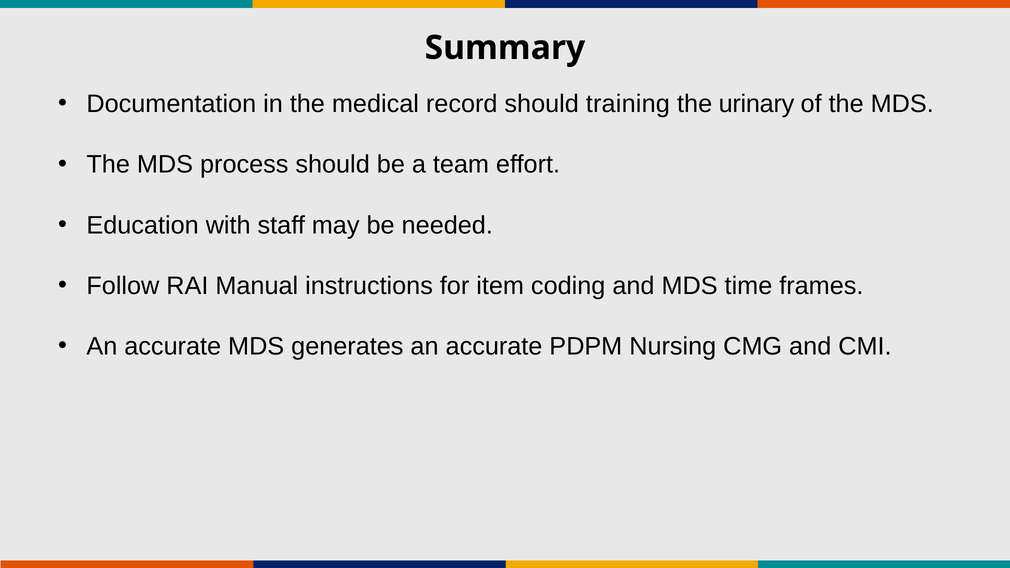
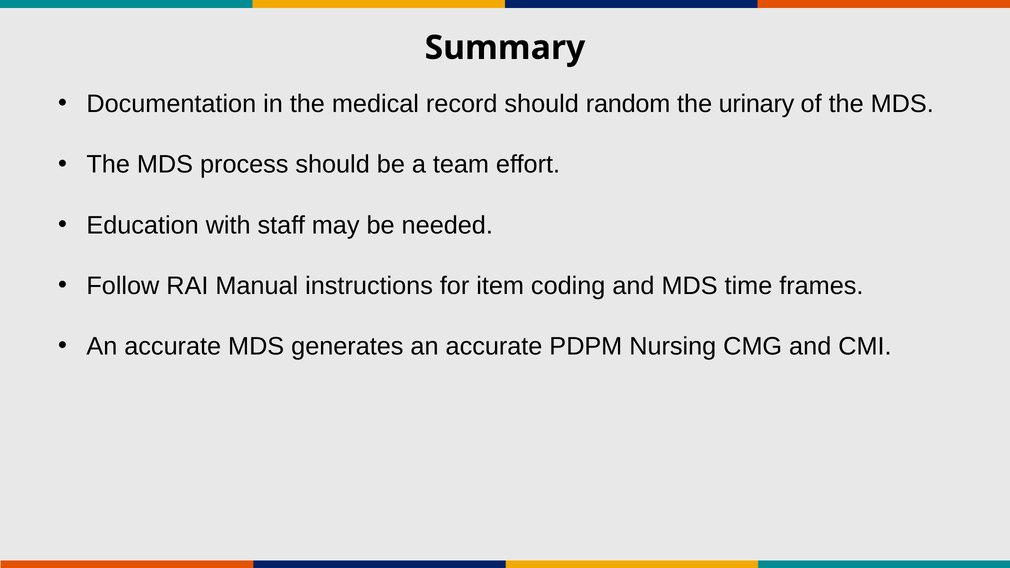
training: training -> random
